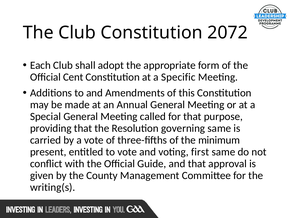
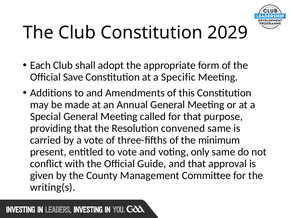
2072: 2072 -> 2029
Cent: Cent -> Save
governing: governing -> convened
first: first -> only
